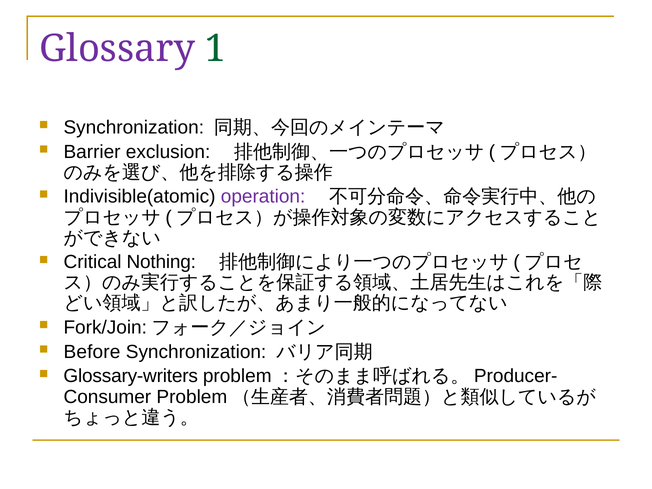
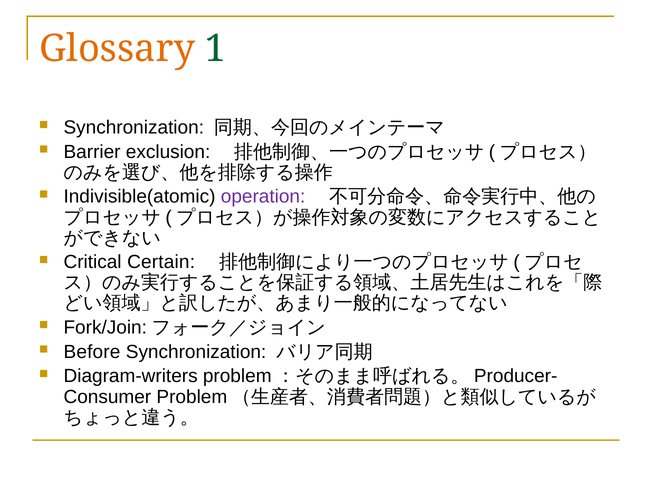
Glossary colour: purple -> orange
Nothing: Nothing -> Certain
Glossary-writers: Glossary-writers -> Diagram-writers
